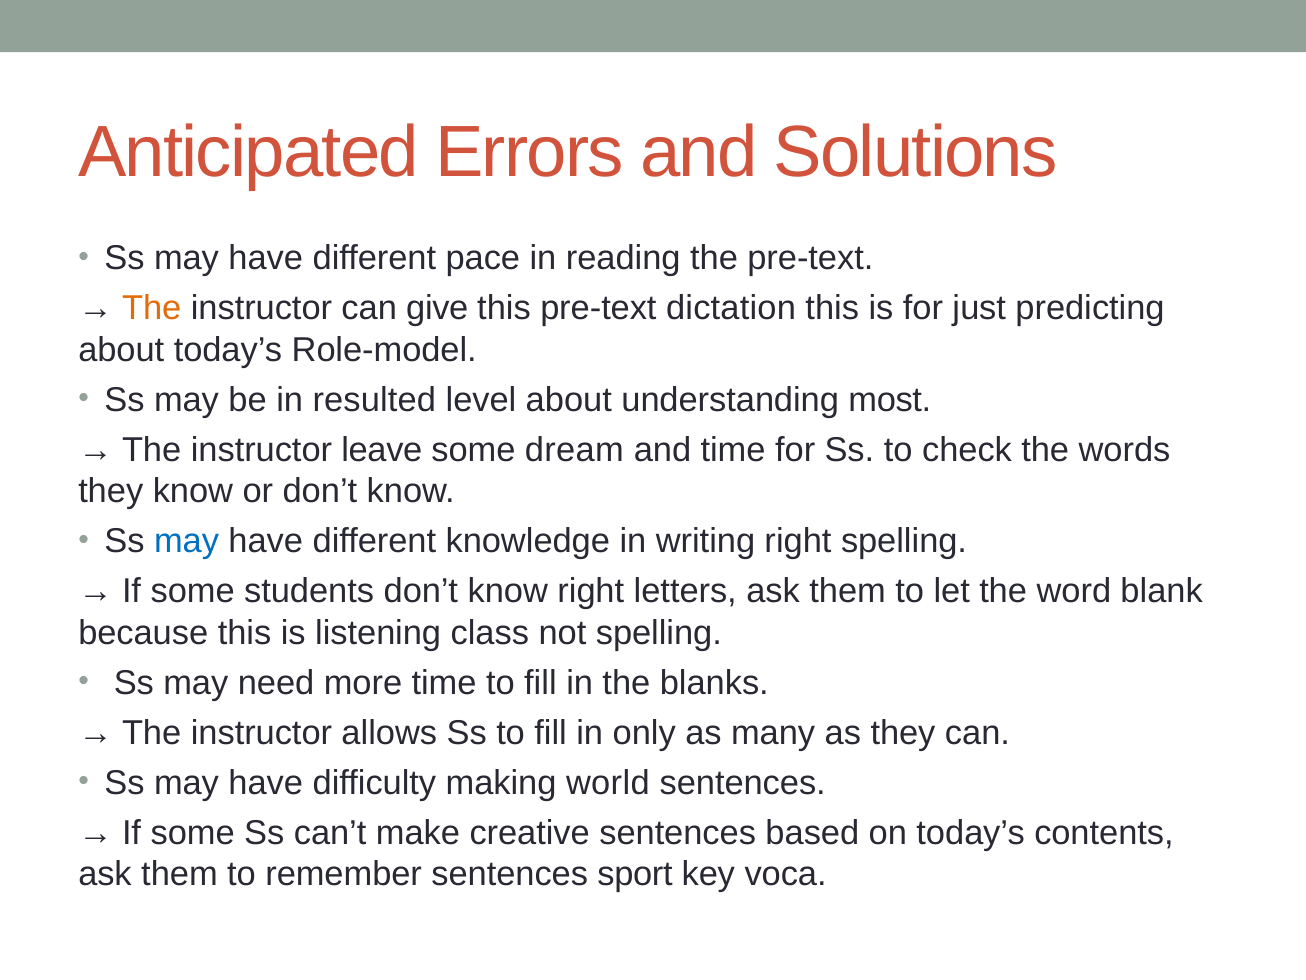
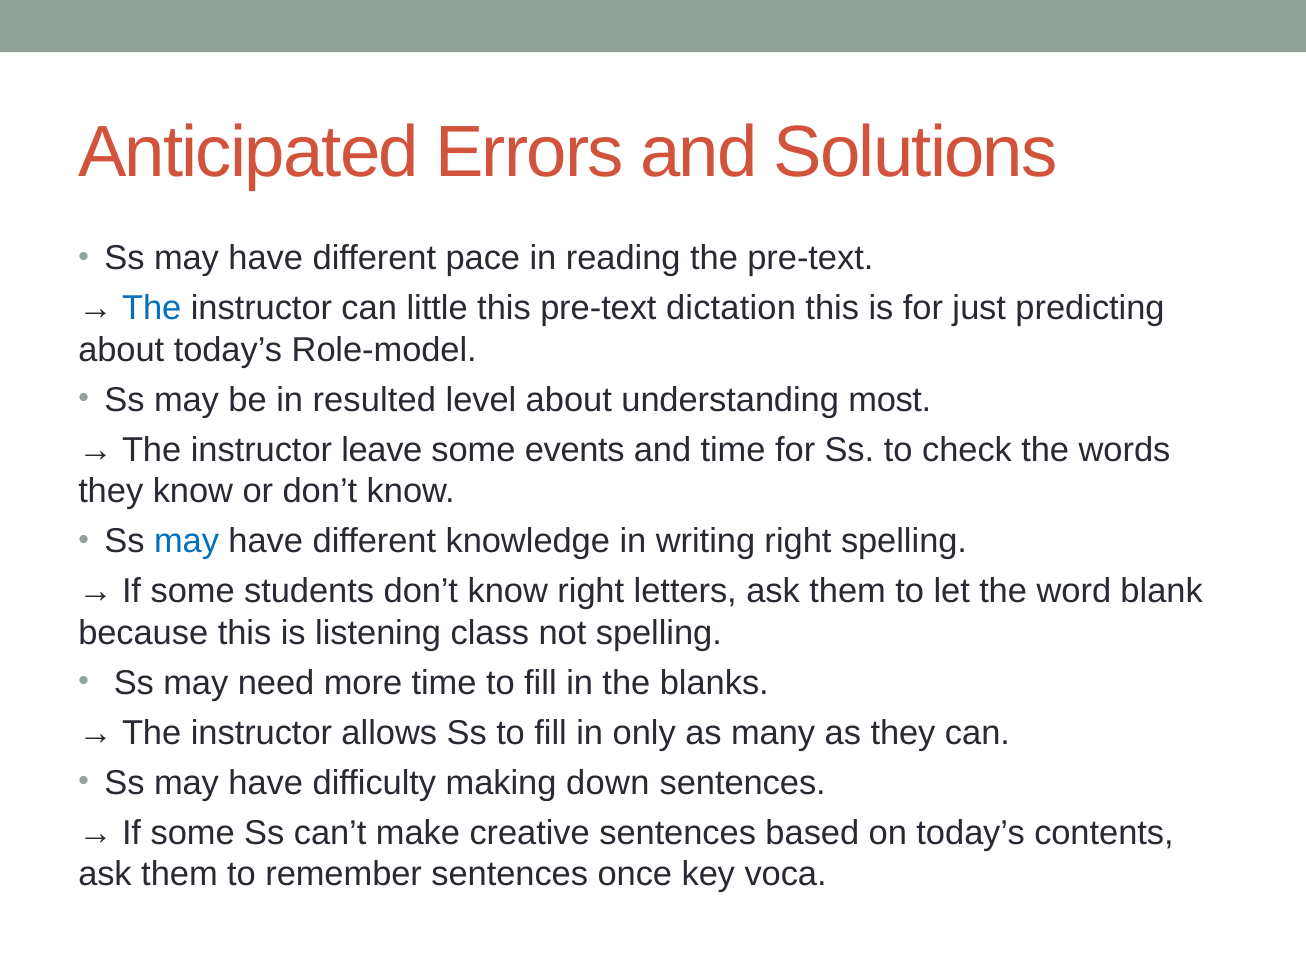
The at (152, 308) colour: orange -> blue
give: give -> little
dream: dream -> events
world: world -> down
sport: sport -> once
